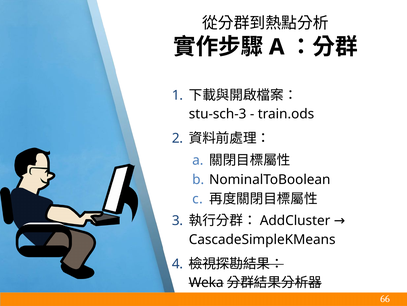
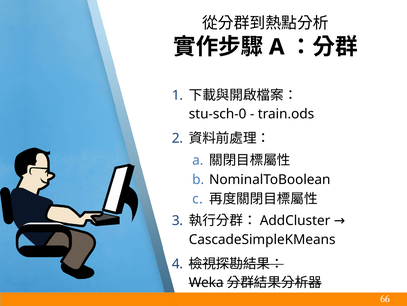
stu-sch-3: stu-sch-3 -> stu-sch-0
